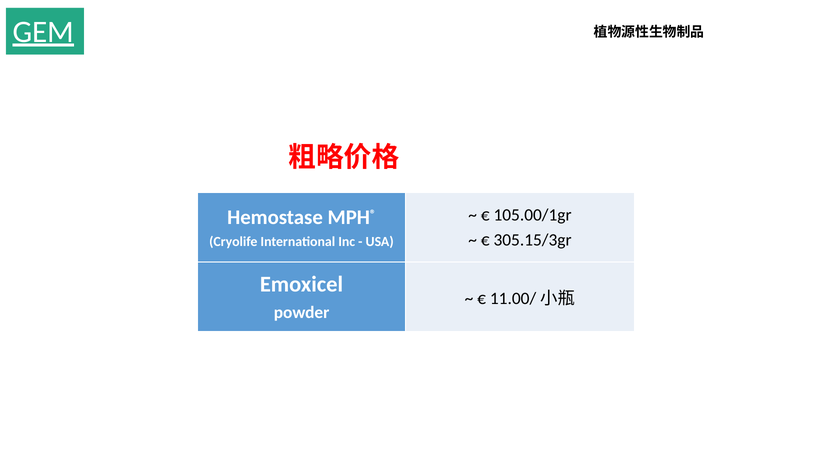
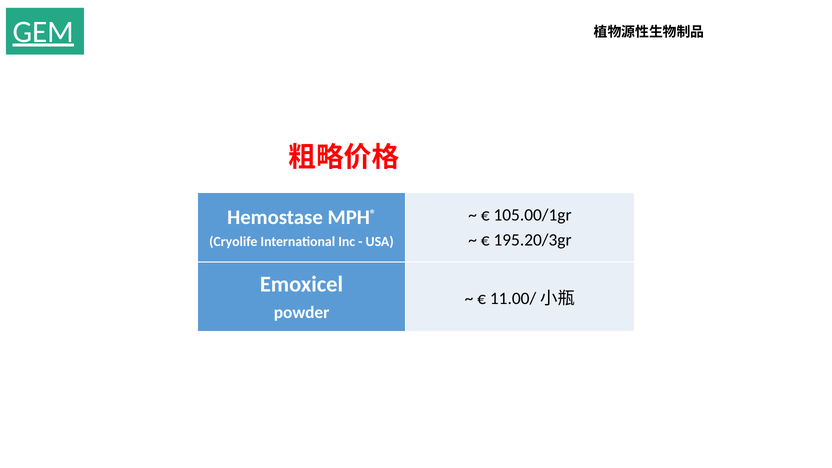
305.15/3gr: 305.15/3gr -> 195.20/3gr
